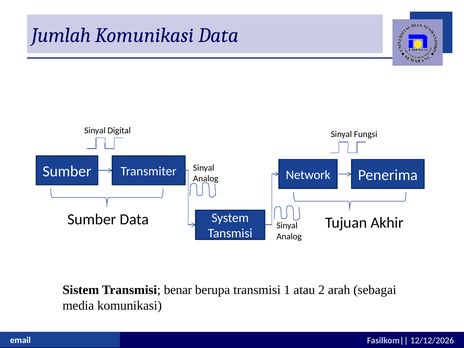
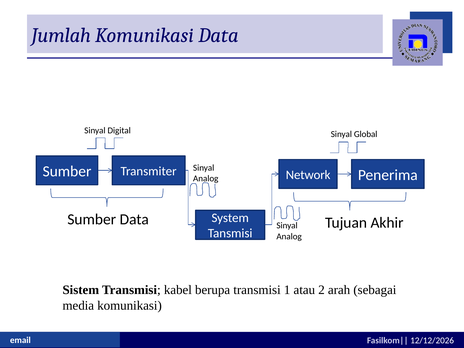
Fungsi: Fungsi -> Global
benar: benar -> kabel
